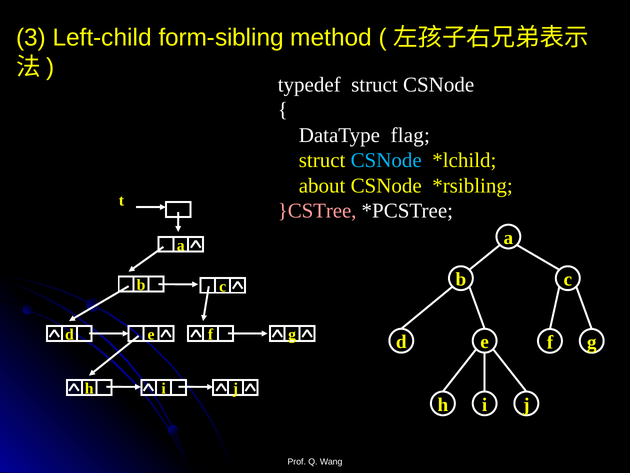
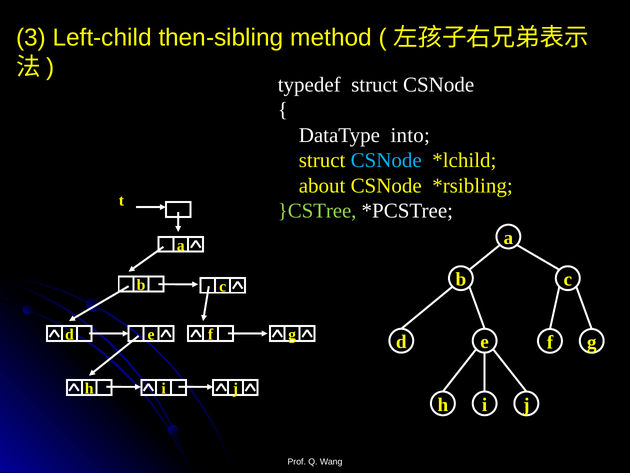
form-sibling: form-sibling -> then-sibling
flag: flag -> into
}CSTree colour: pink -> light green
